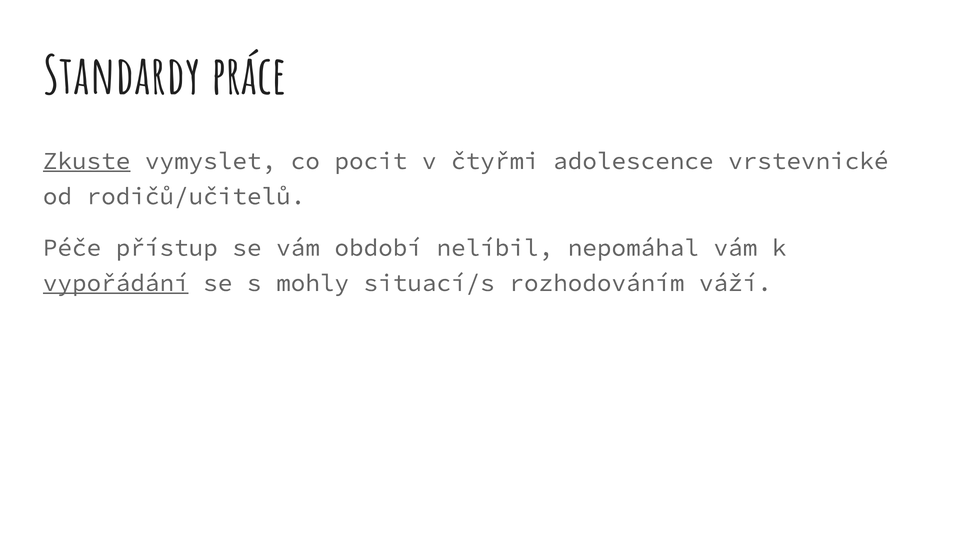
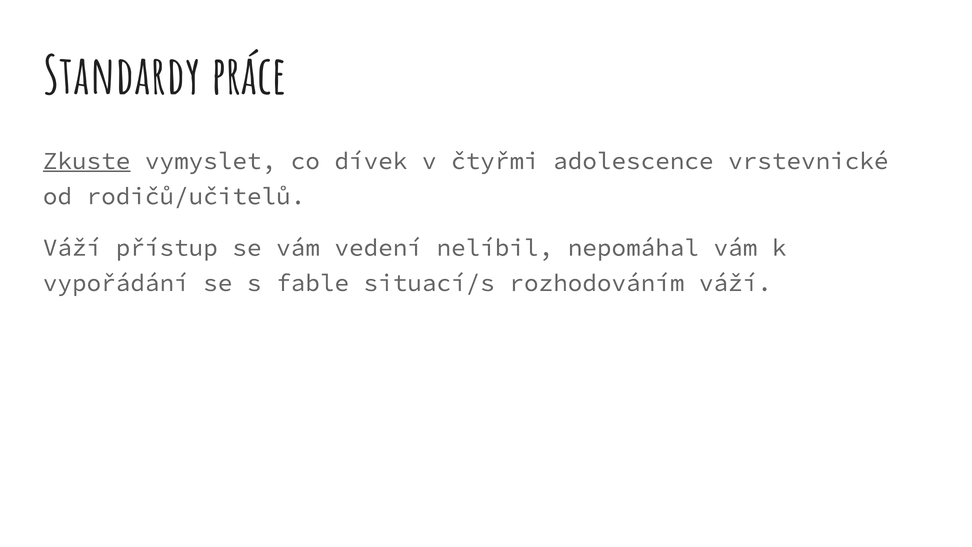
pocit: pocit -> dívek
Péče at (72, 248): Péče -> Váží
období: období -> vedení
vypořádání underline: present -> none
mohly: mohly -> fable
